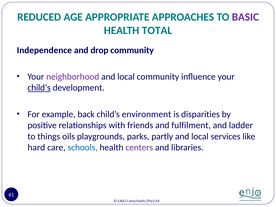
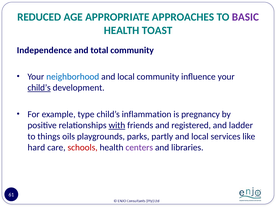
TOTAL: TOTAL -> TOAST
drop: drop -> total
neighborhood colour: purple -> blue
back: back -> type
environment: environment -> inflammation
disparities: disparities -> pregnancy
with underline: none -> present
fulfilment: fulfilment -> registered
schools colour: blue -> red
